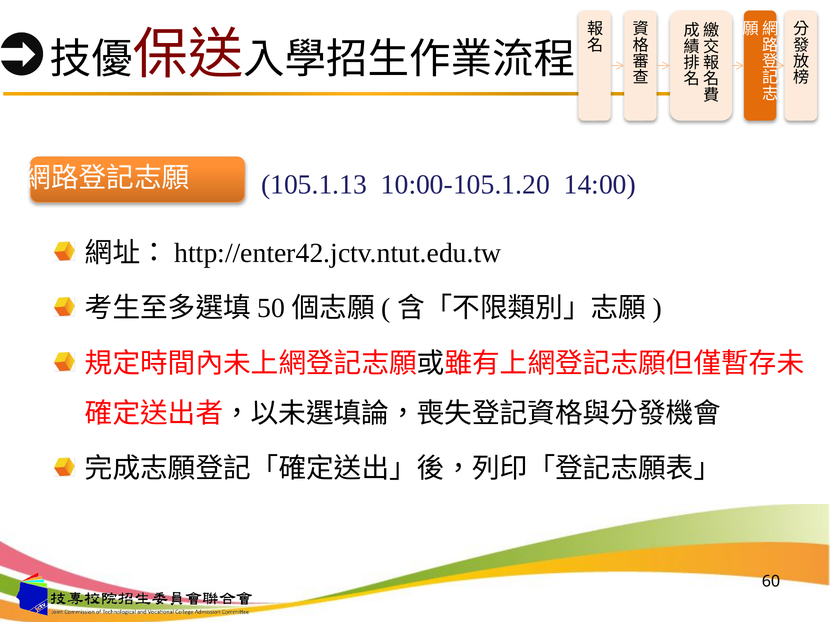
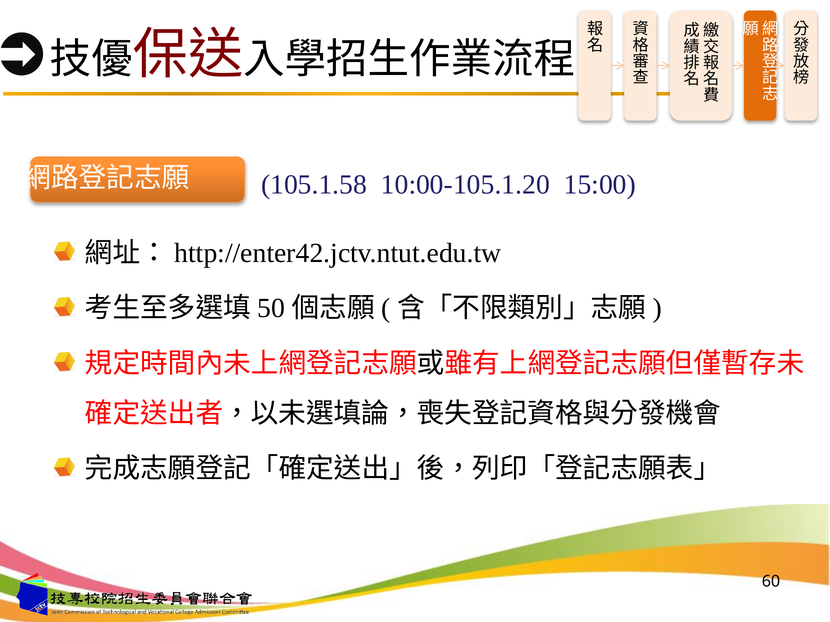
105.1.13: 105.1.13 -> 105.1.58
14:00: 14:00 -> 15:00
